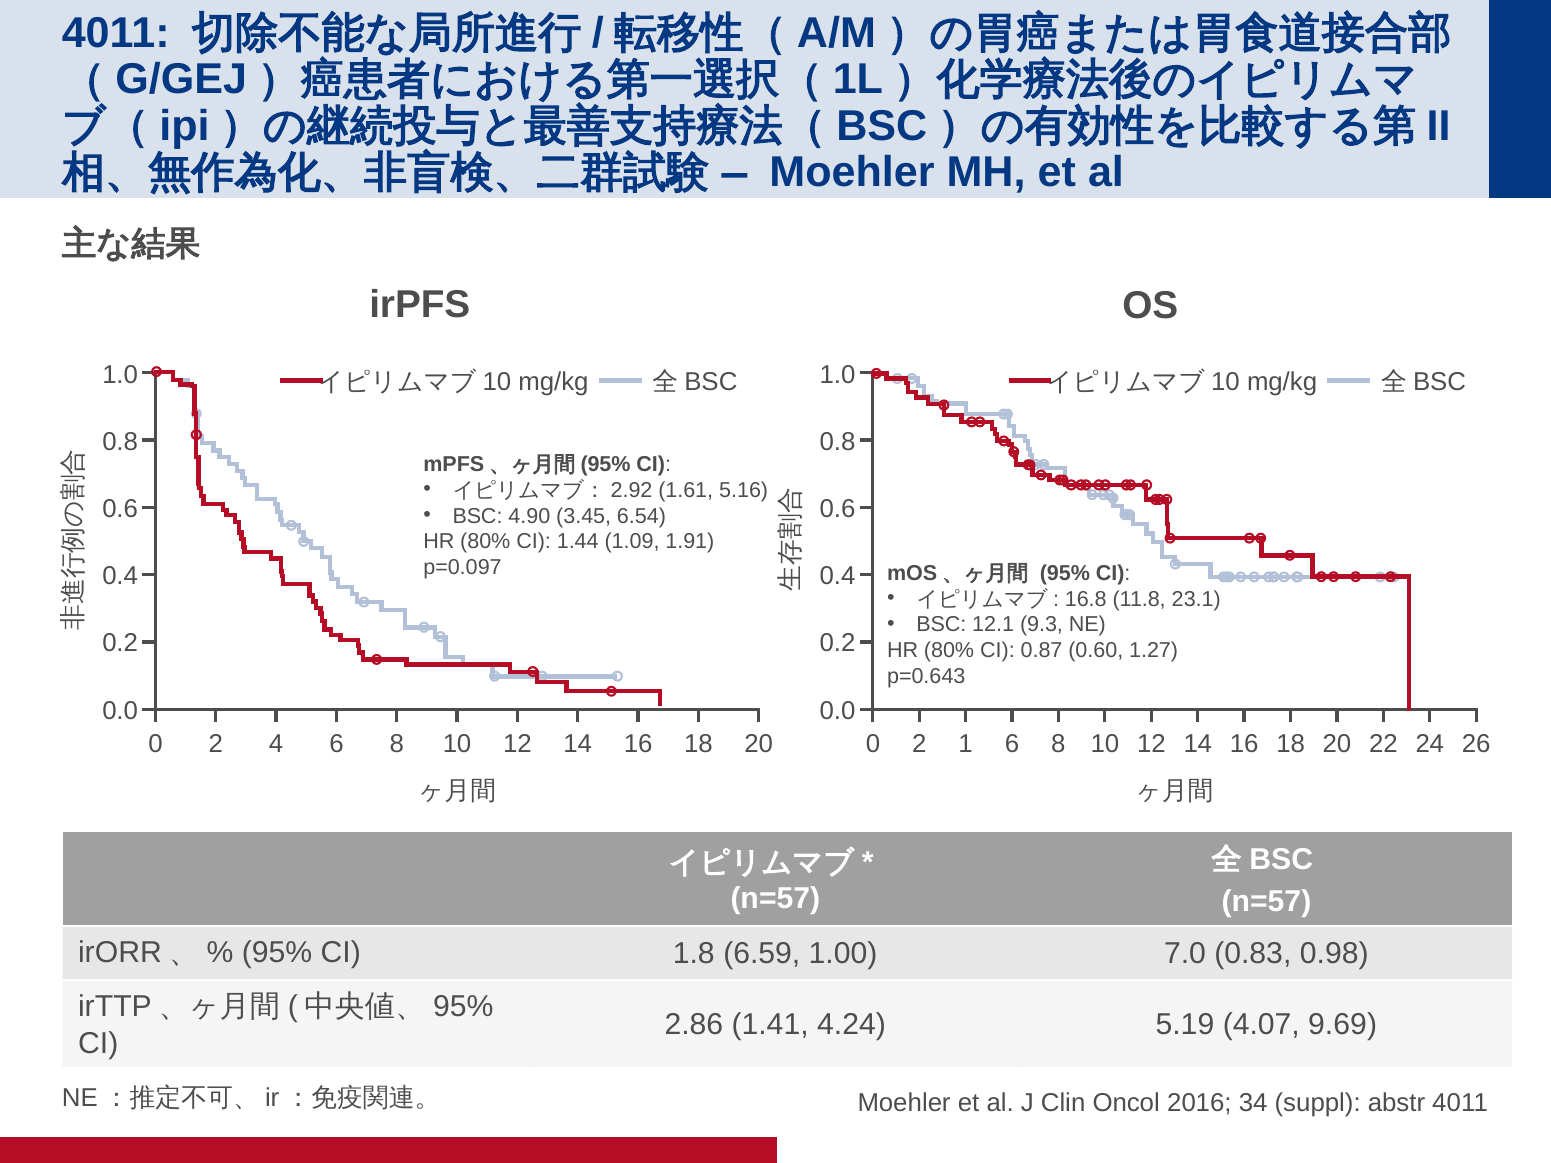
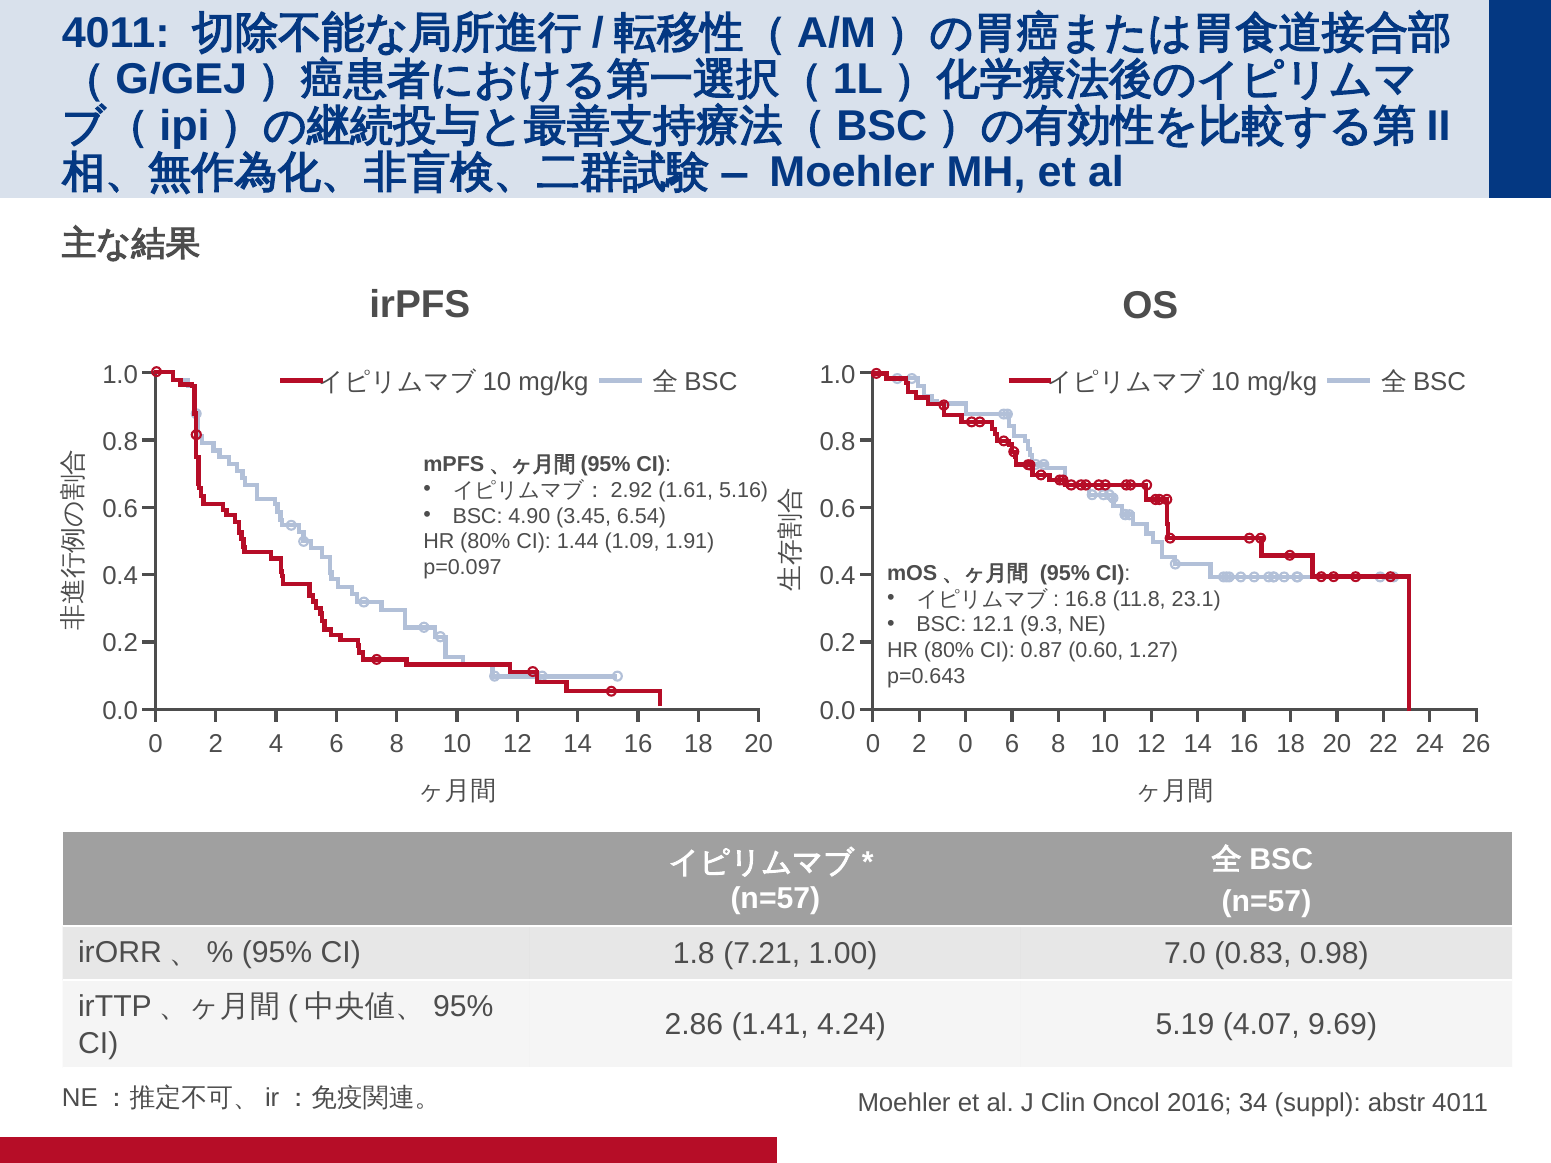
2 1: 1 -> 0
6.59: 6.59 -> 7.21
